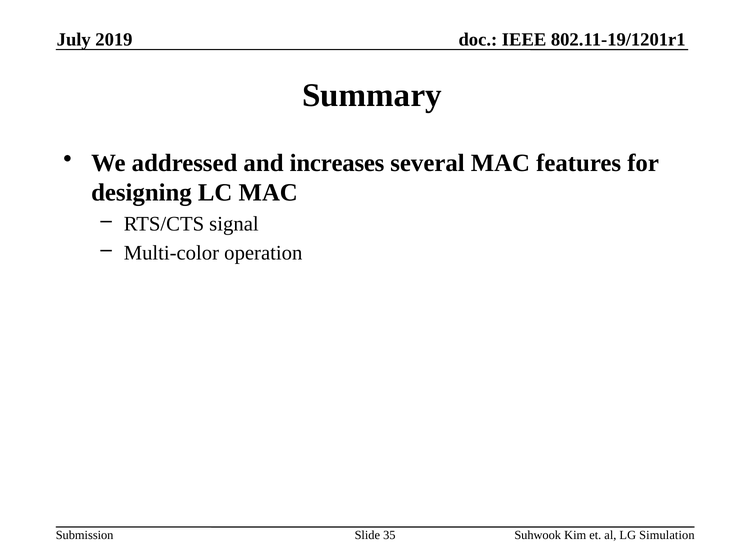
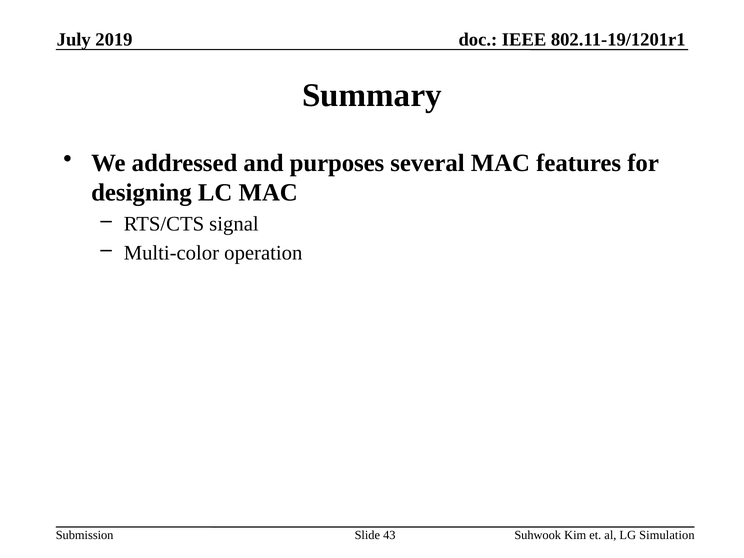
increases: increases -> purposes
35: 35 -> 43
